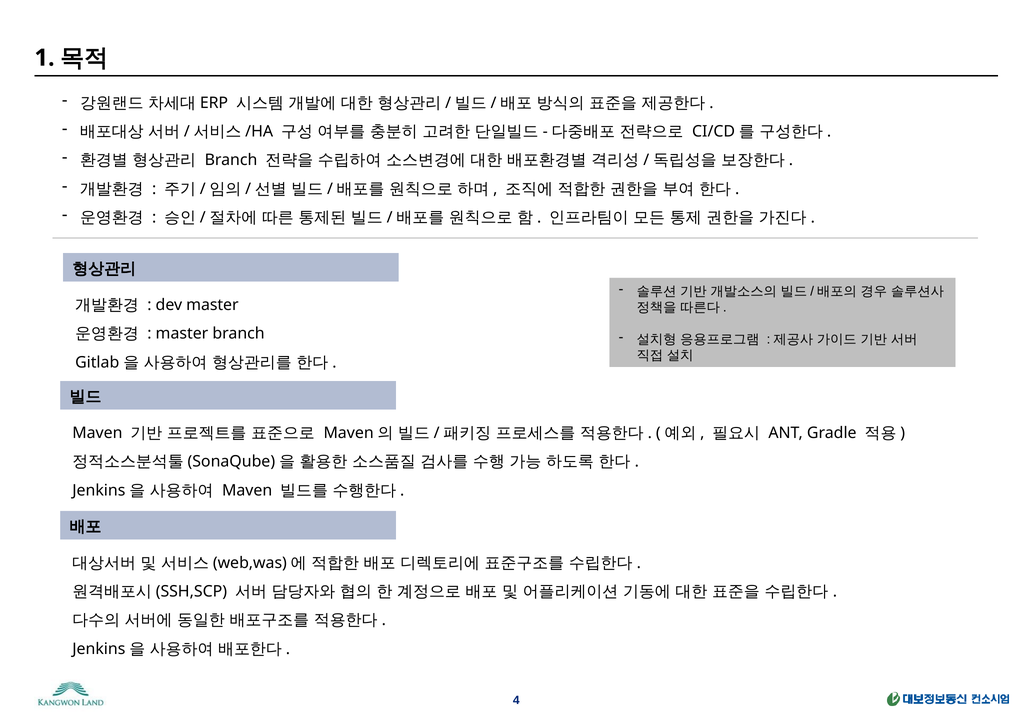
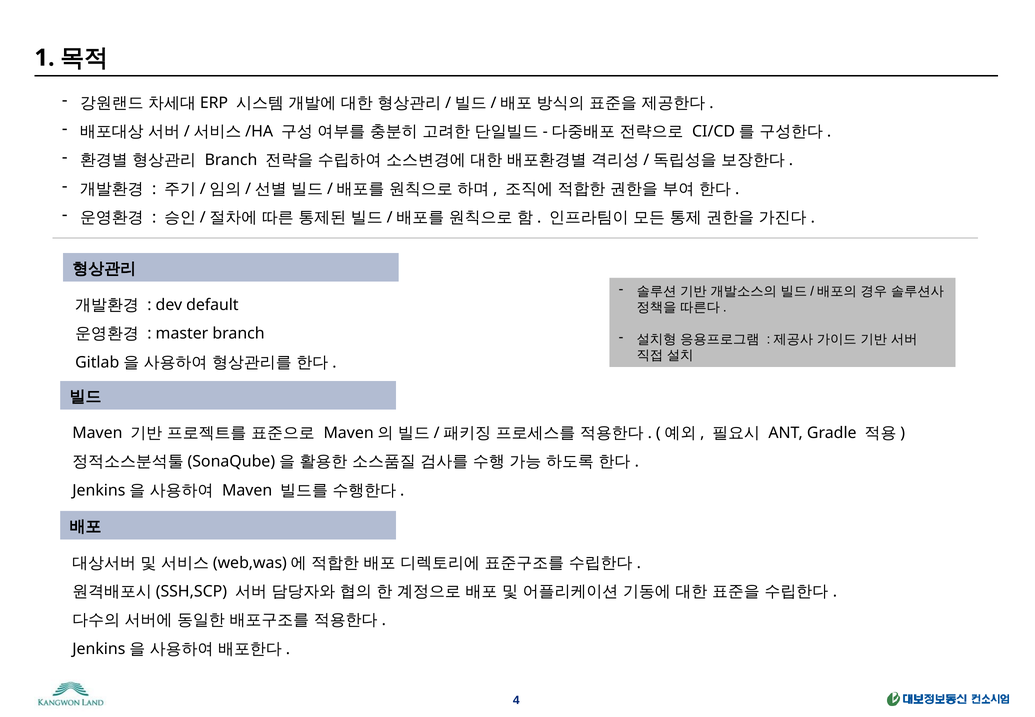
dev master: master -> default
